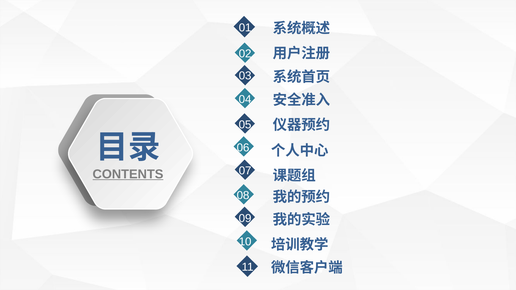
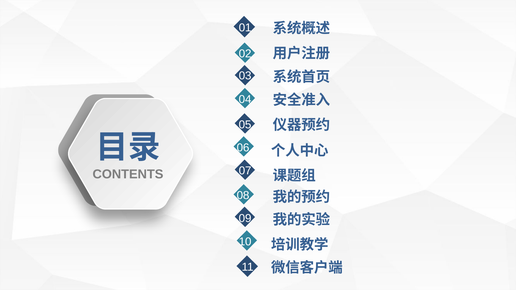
CONTENTS underline: present -> none
